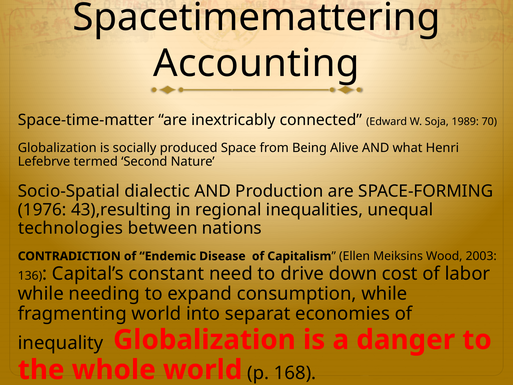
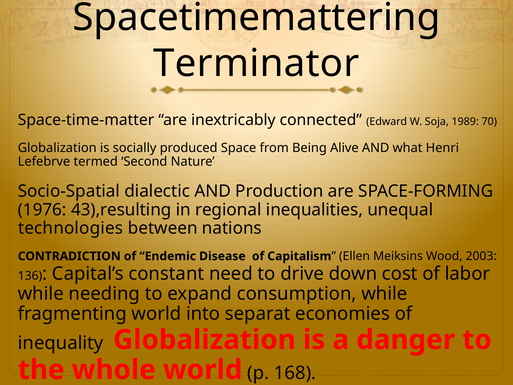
Accounting: Accounting -> Terminator
